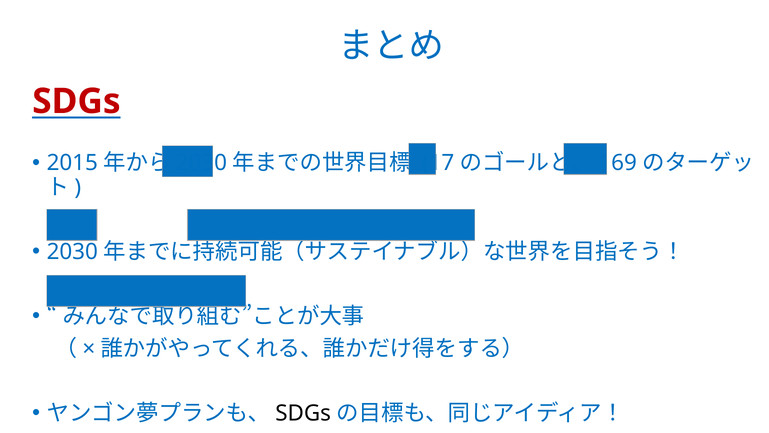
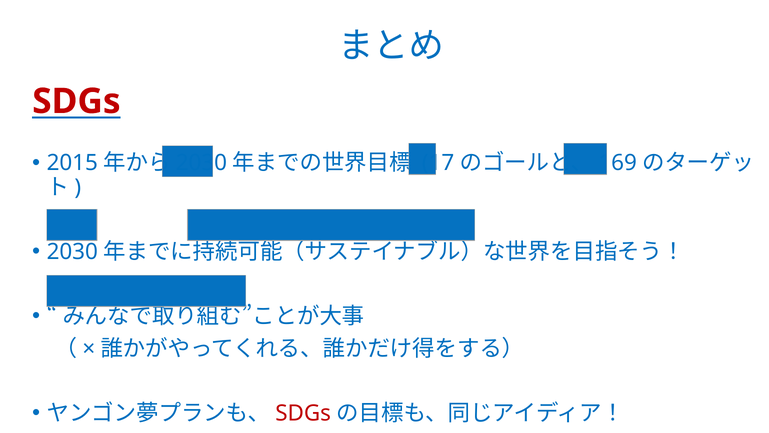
SDGs at (303, 413) colour: black -> red
